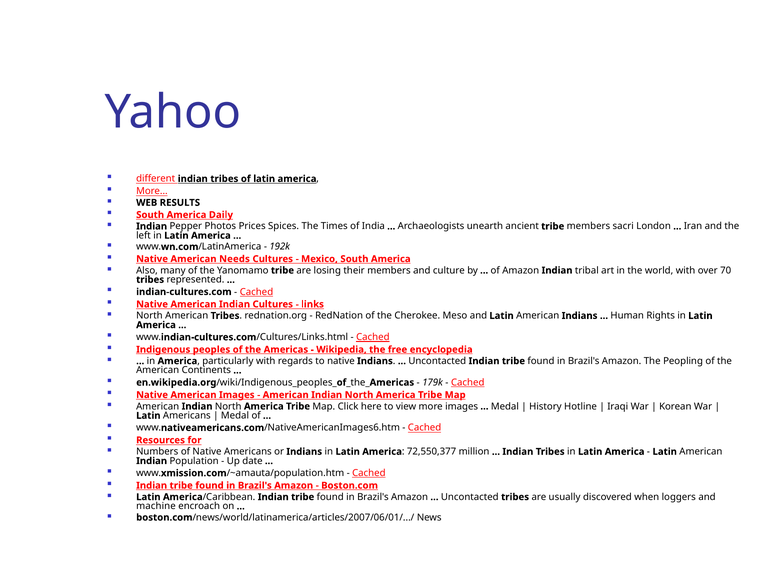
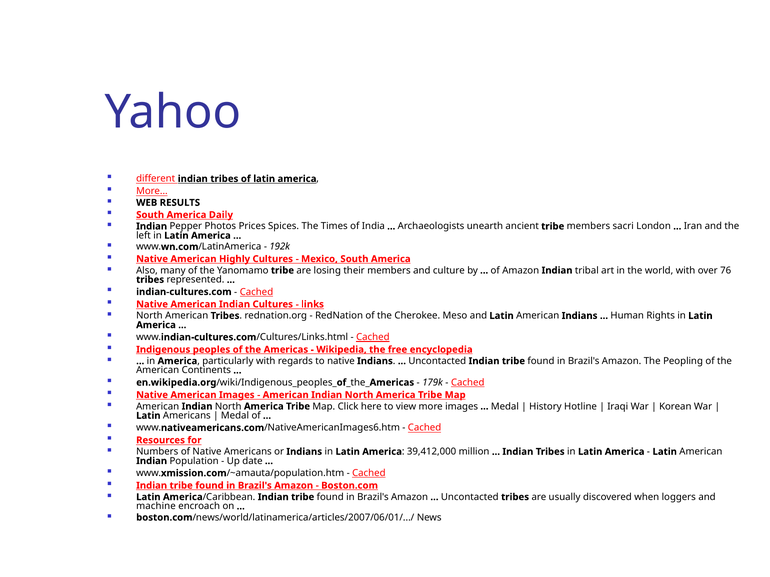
Needs: Needs -> Highly
70: 70 -> 76
72,550,377: 72,550,377 -> 39,412,000
